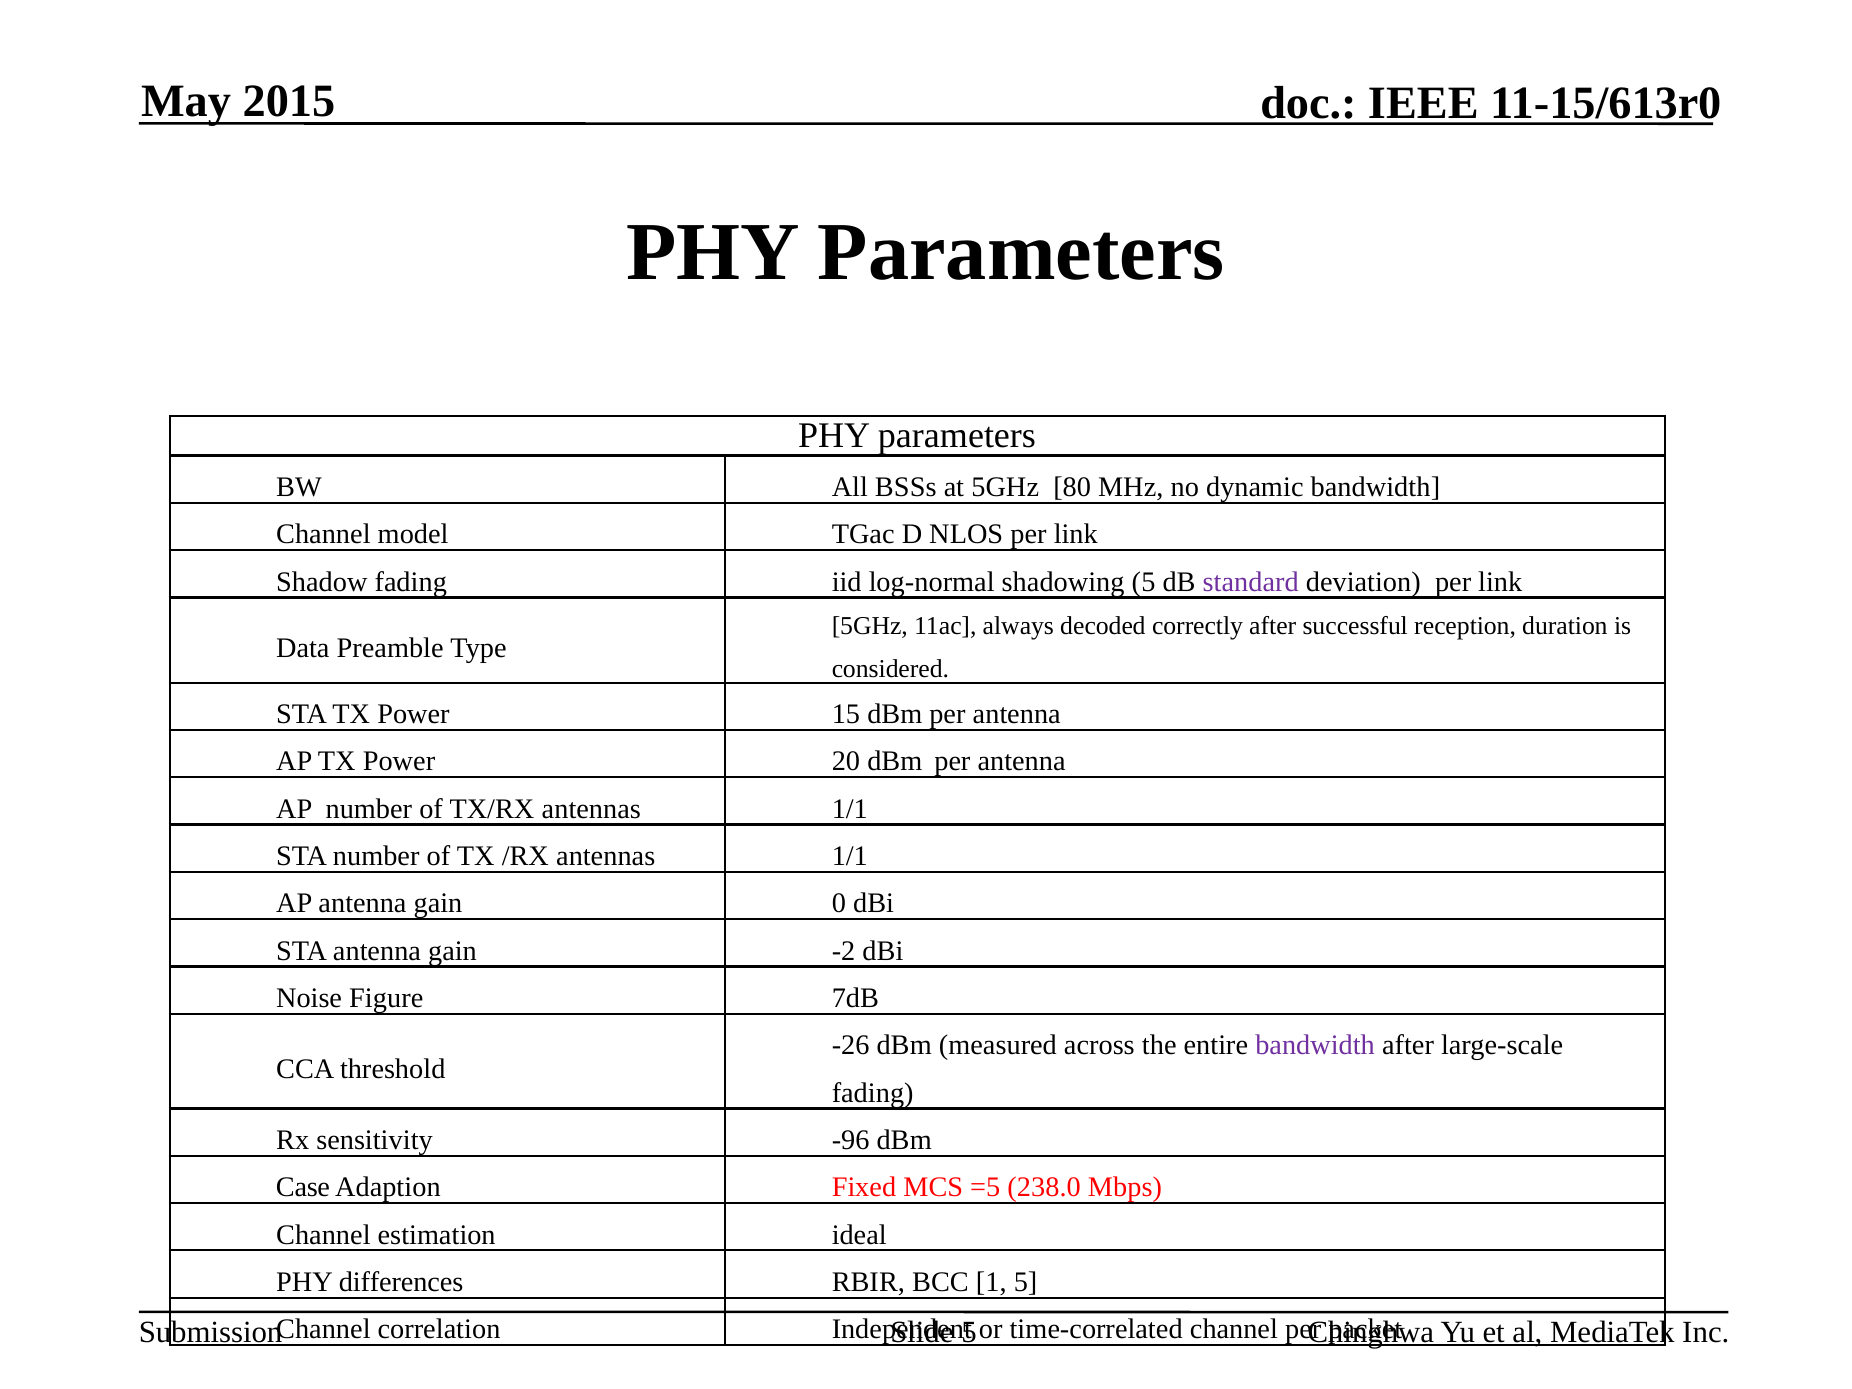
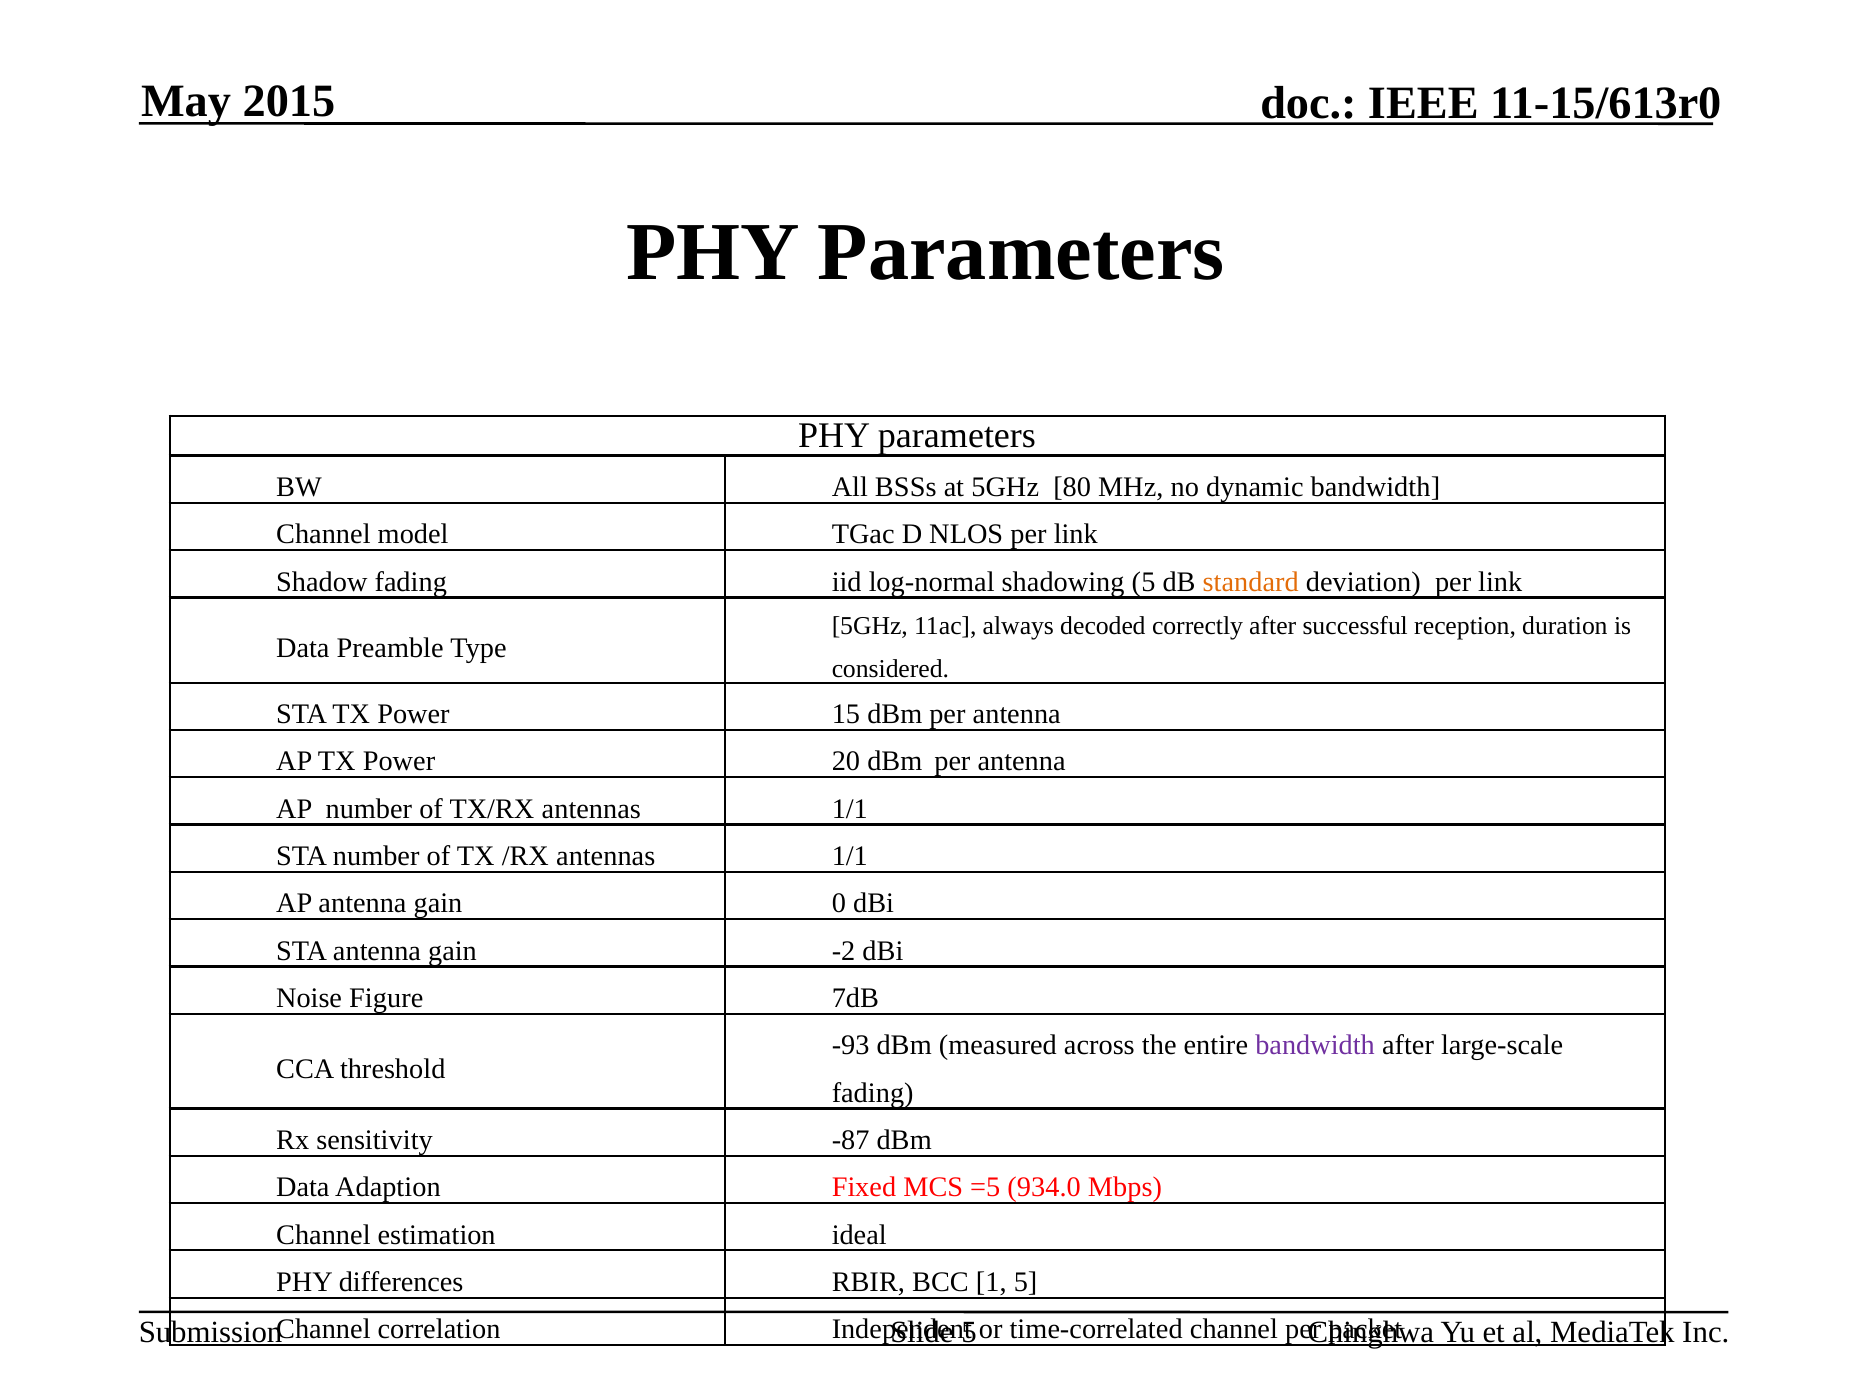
standard colour: purple -> orange
-26: -26 -> -93
-96: -96 -> -87
Case at (303, 1187): Case -> Data
238.0: 238.0 -> 934.0
